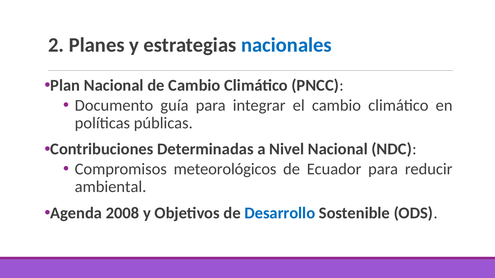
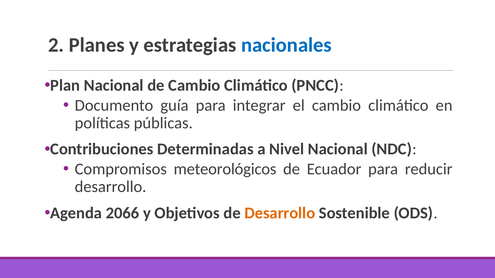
ambiental at (111, 187): ambiental -> desarrollo
2008: 2008 -> 2066
Desarrollo at (280, 213) colour: blue -> orange
